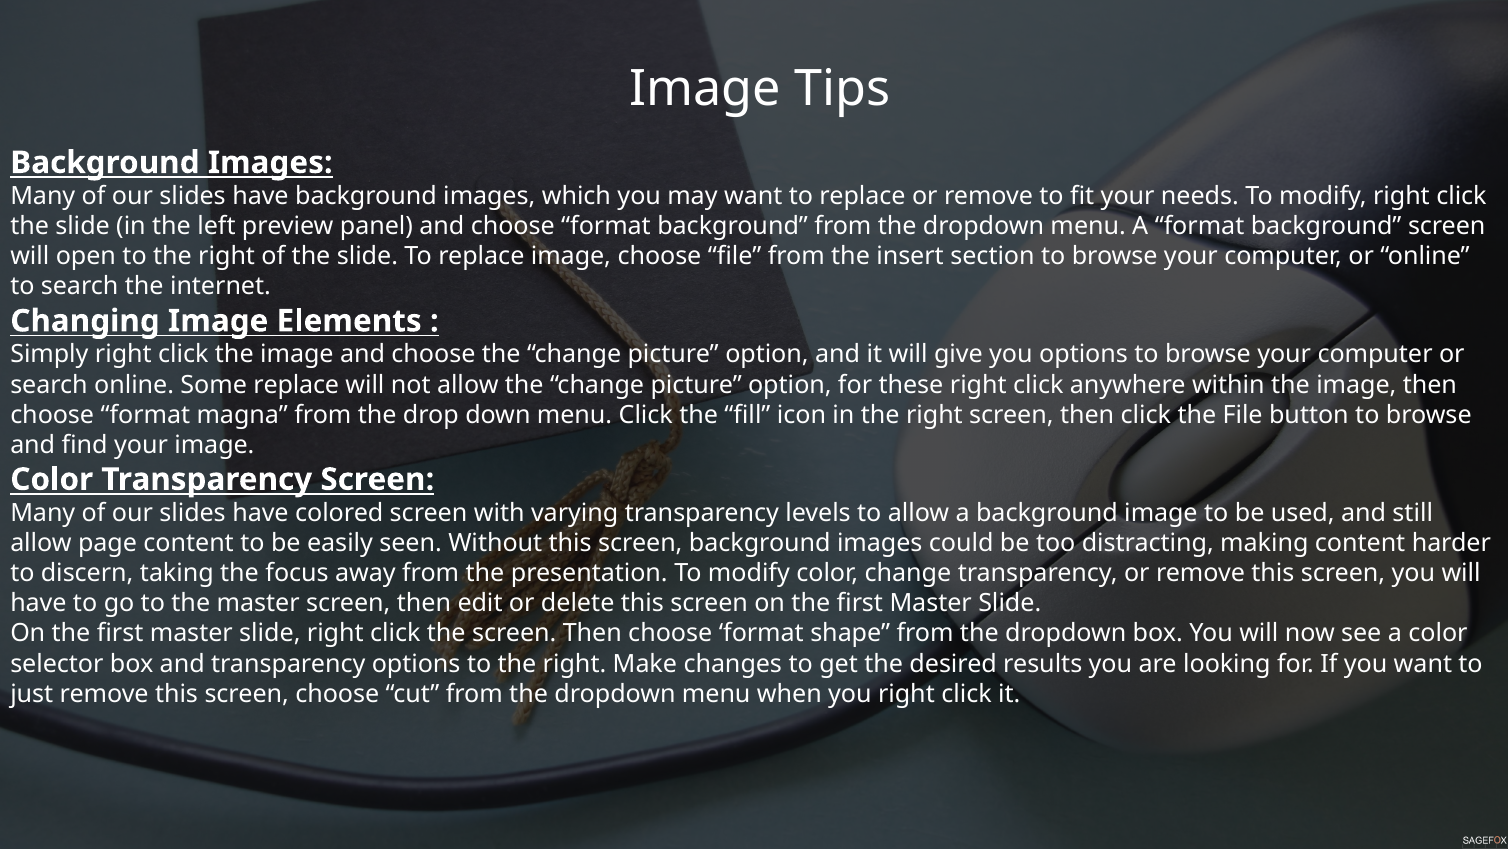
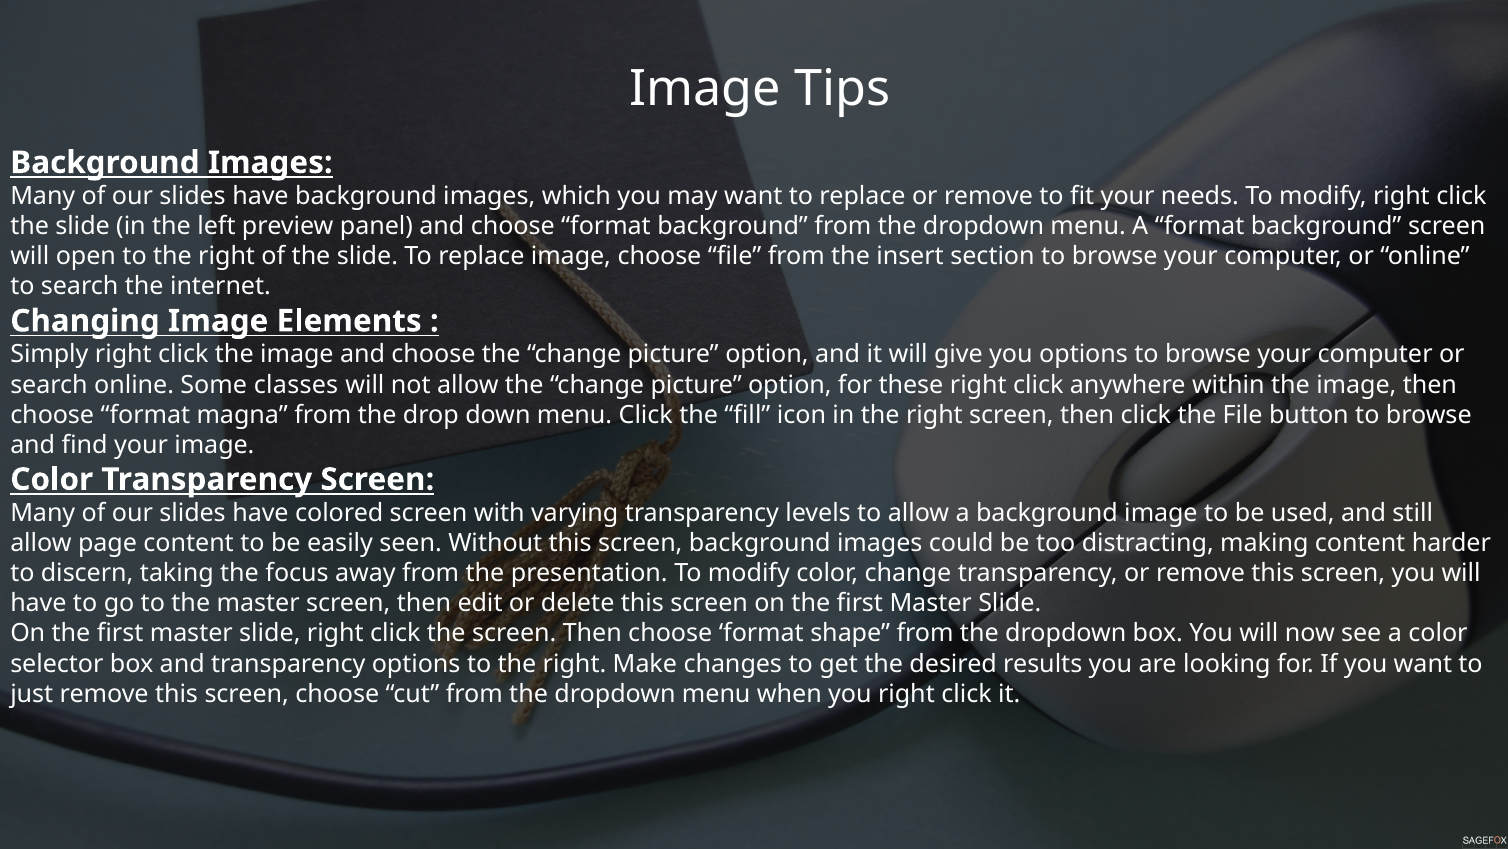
Some replace: replace -> classes
